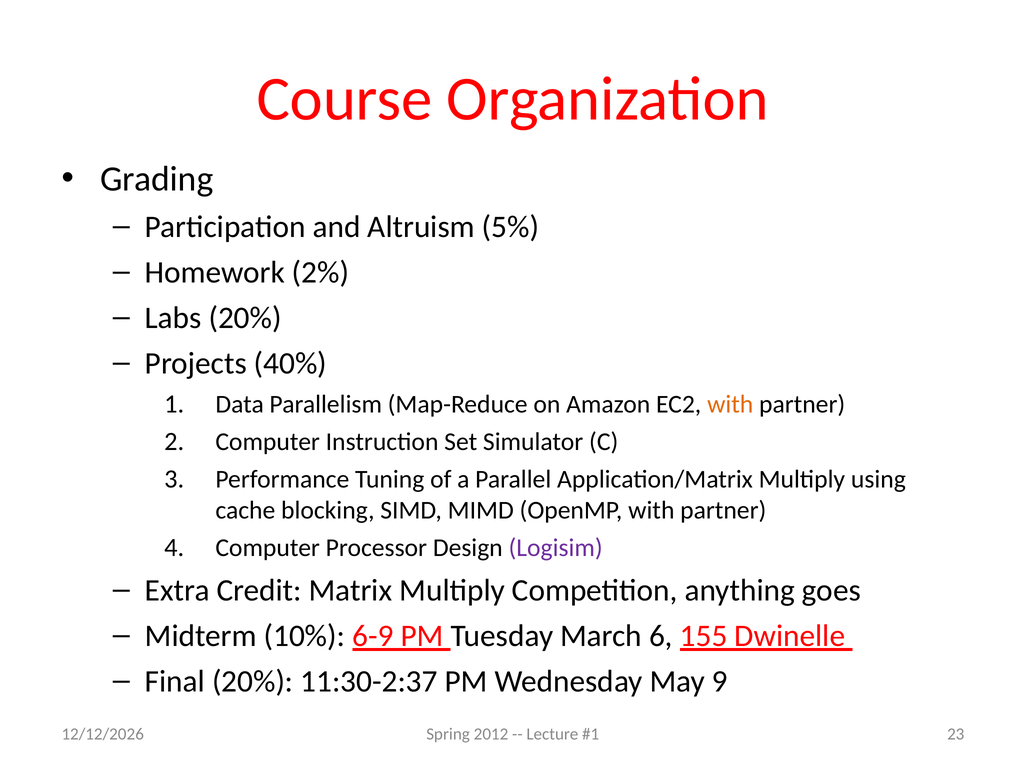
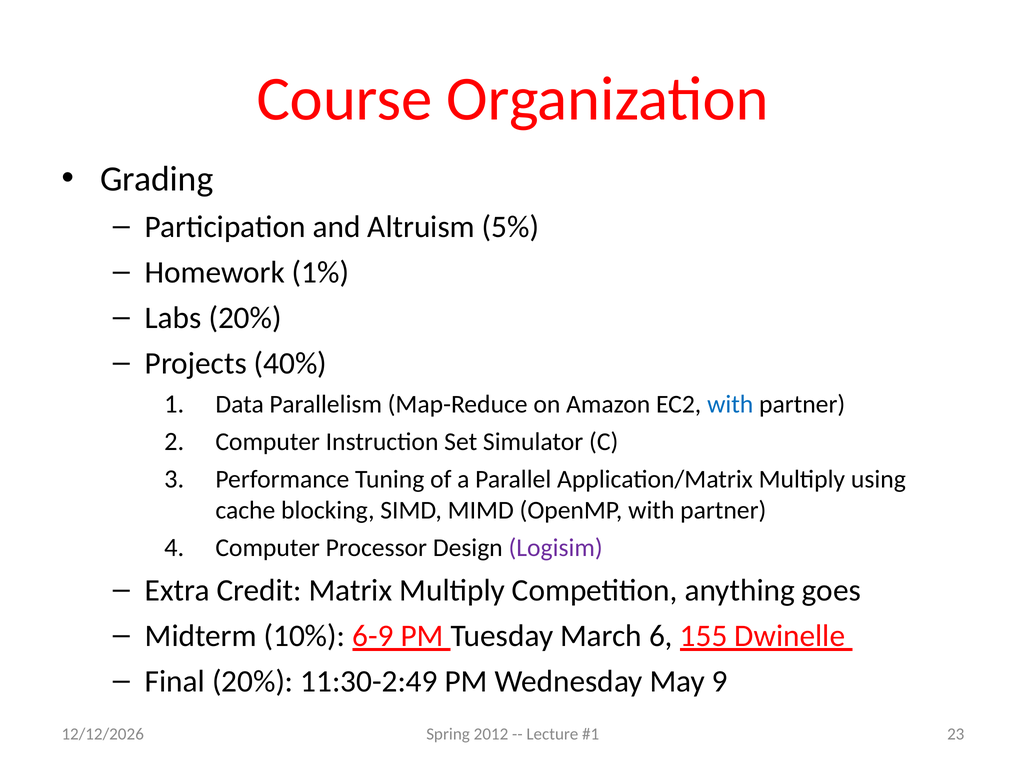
2%: 2% -> 1%
with at (730, 404) colour: orange -> blue
11:30-2:37: 11:30-2:37 -> 11:30-2:49
